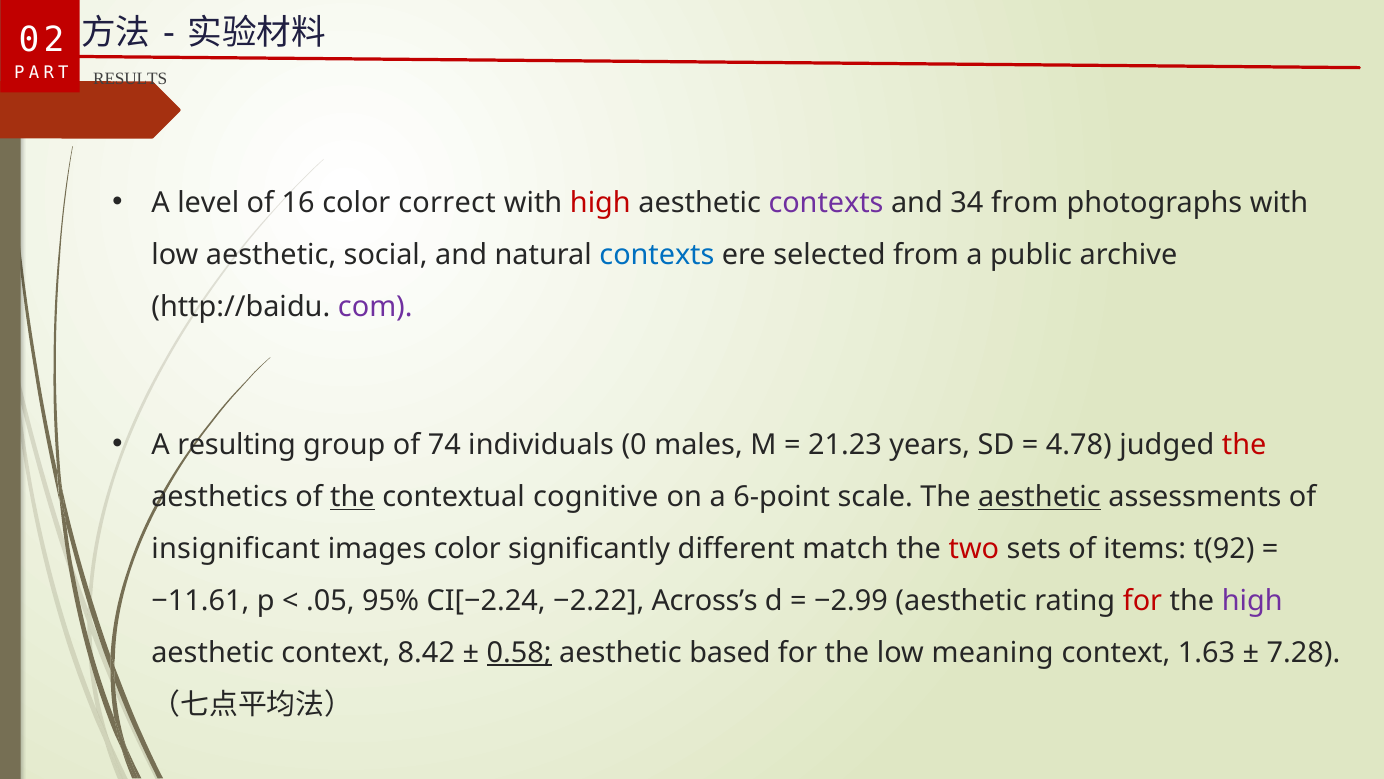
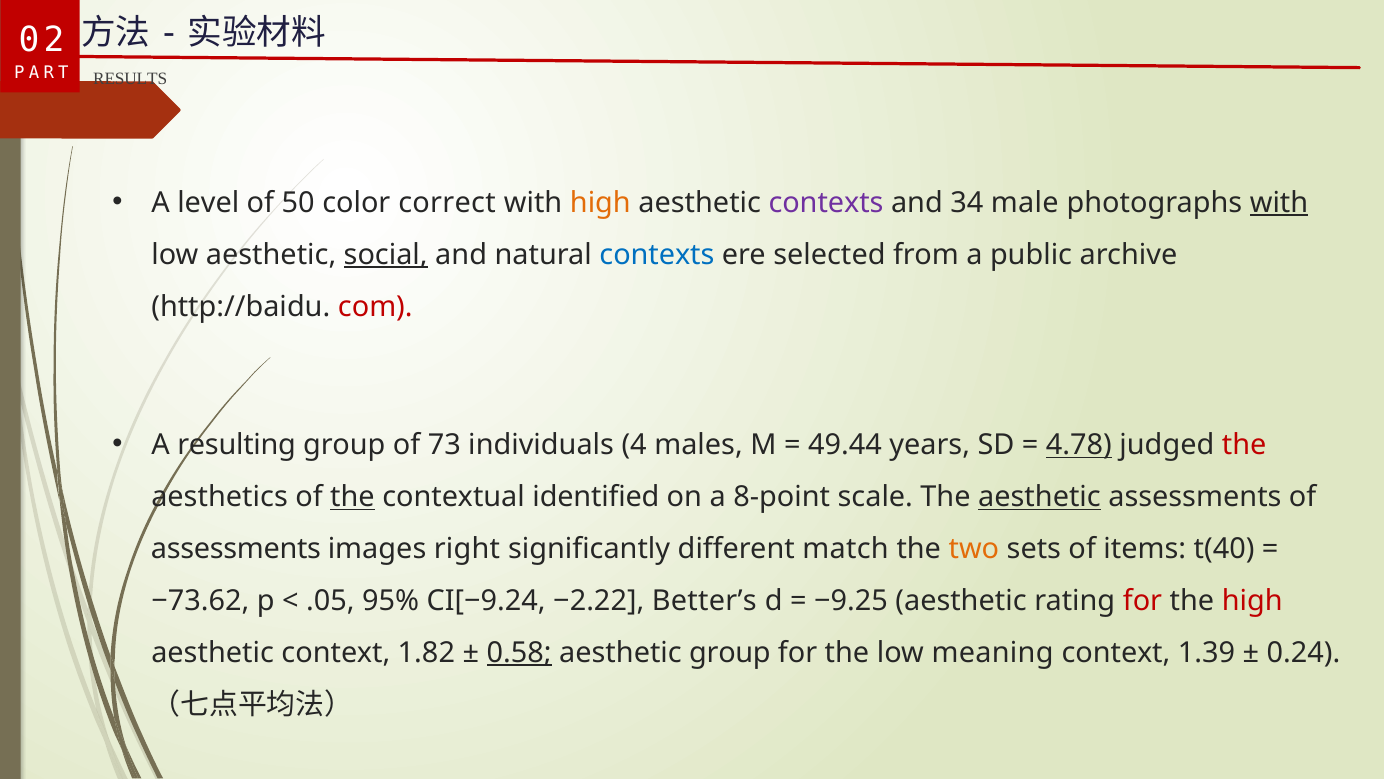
16: 16 -> 50
high at (600, 203) colour: red -> orange
34 from: from -> male
with at (1279, 203) underline: none -> present
social underline: none -> present
com colour: purple -> red
74: 74 -> 73
0: 0 -> 4
21.23: 21.23 -> 49.44
4.78 underline: none -> present
cognitive: cognitive -> identified
6-point: 6-point -> 8-point
insignificant at (236, 549): insignificant -> assessments
images color: color -> right
two colour: red -> orange
t(92: t(92 -> t(40
−11.61: −11.61 -> −73.62
CI[−2.24: CI[−2.24 -> CI[−9.24
Across’s: Across’s -> Better’s
−2.99: −2.99 -> −9.25
high at (1252, 600) colour: purple -> red
8.42: 8.42 -> 1.82
aesthetic based: based -> group
1.63: 1.63 -> 1.39
7.28: 7.28 -> 0.24
